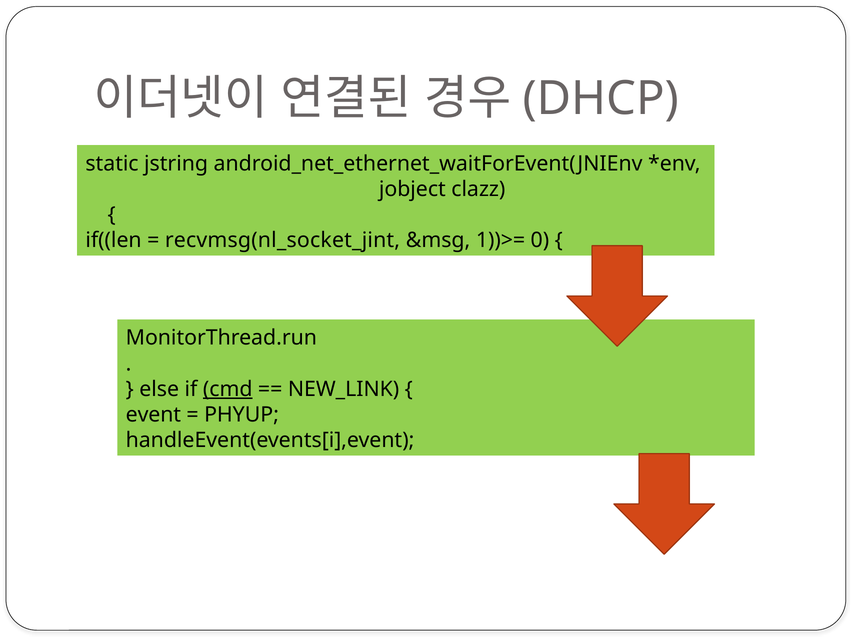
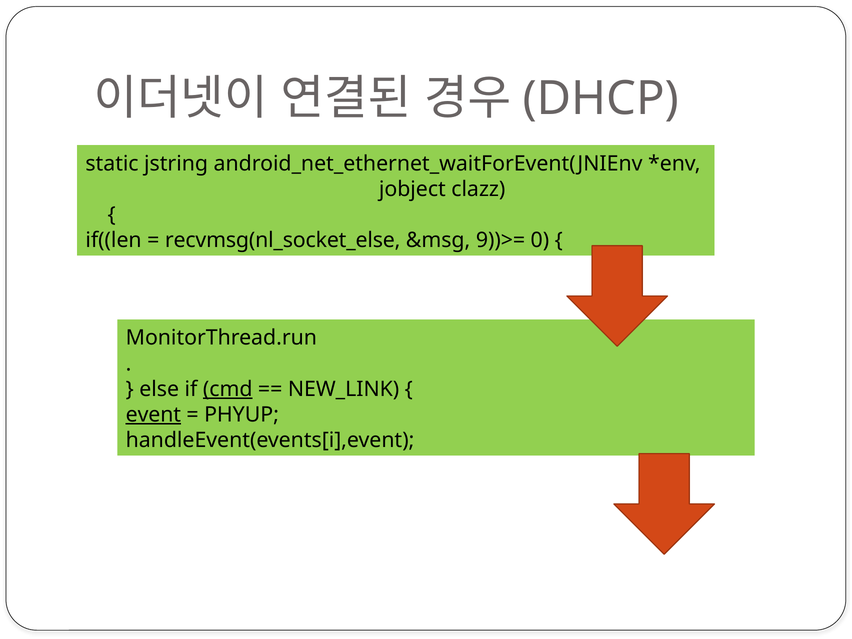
recvmsg(nl_socket_jint: recvmsg(nl_socket_jint -> recvmsg(nl_socket_else
1))>=: 1))>= -> 9))>=
event underline: none -> present
